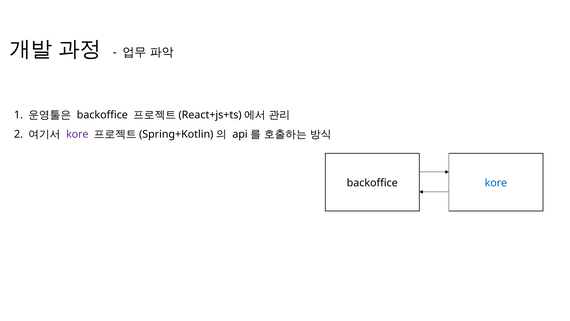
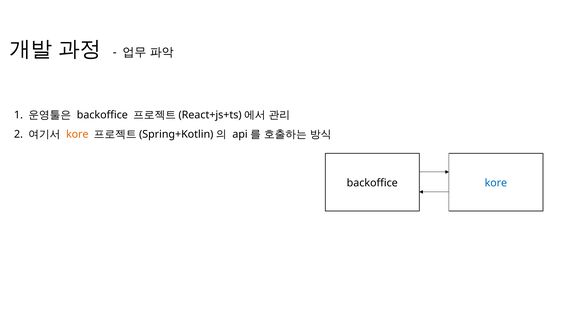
kore at (77, 134) colour: purple -> orange
